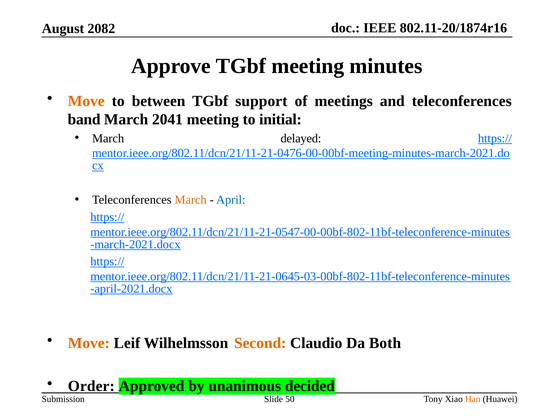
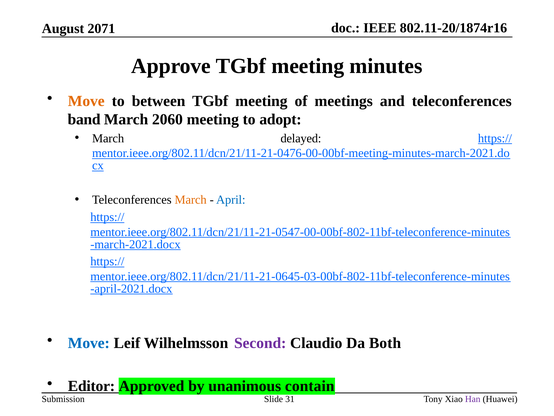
2082: 2082 -> 2071
support at (261, 101): support -> meeting
2041: 2041 -> 2060
initial: initial -> adopt
Move at (89, 343) colour: orange -> blue
Second colour: orange -> purple
Order: Order -> Editor
decided: decided -> contain
50: 50 -> 31
Han colour: orange -> purple
